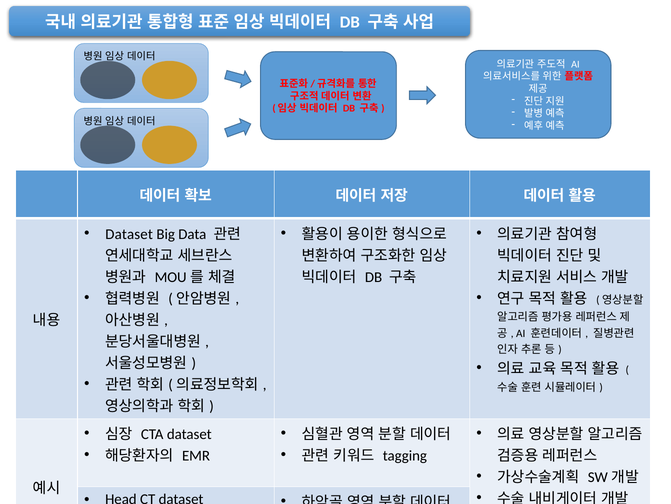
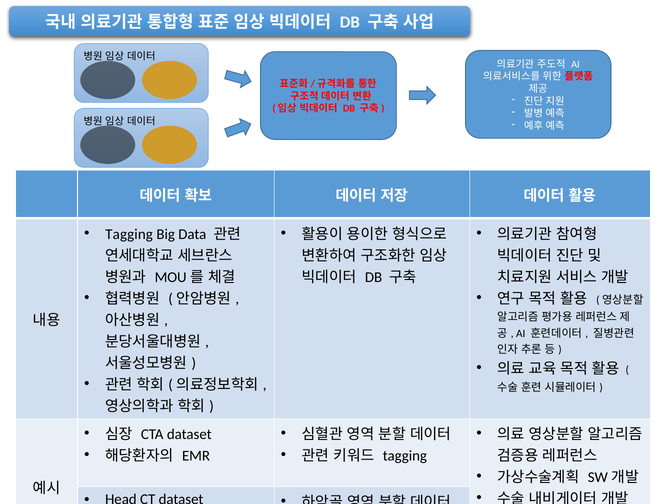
Dataset at (129, 234): Dataset -> Tagging
